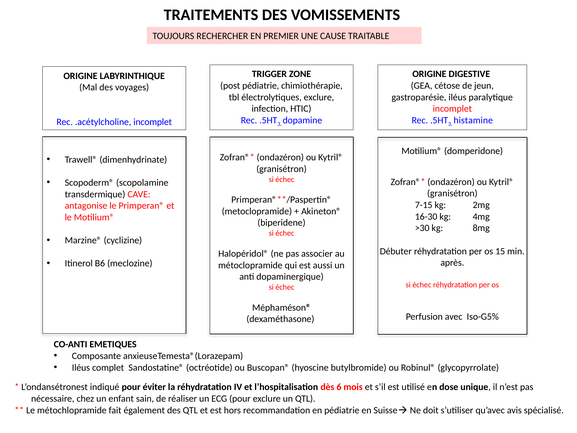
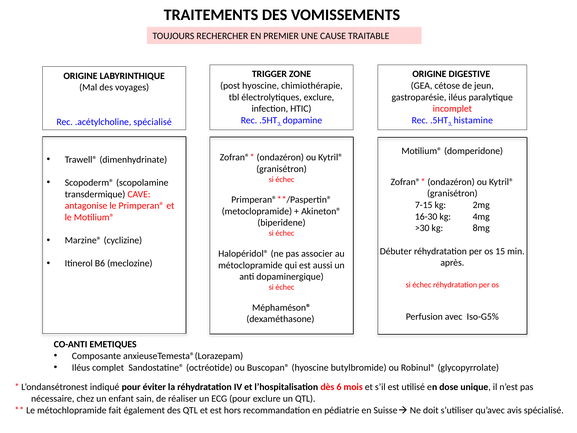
post pédiatrie: pédiatrie -> hyoscine
.acétylcholine incomplet: incomplet -> spécialisé
